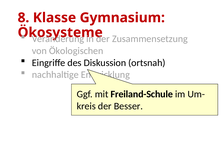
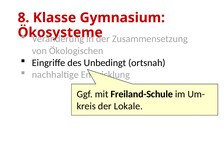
Diskussion: Diskussion -> Unbedingt
Besser: Besser -> Lokale
